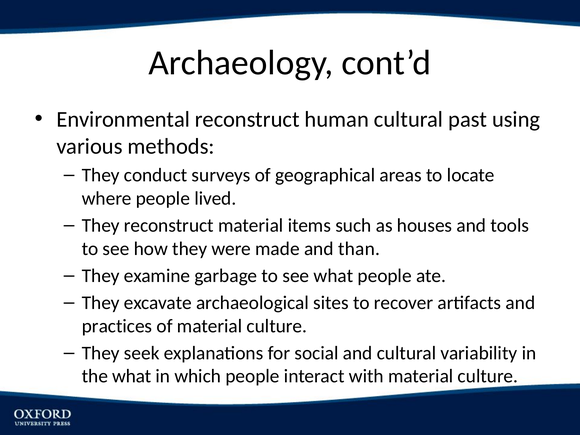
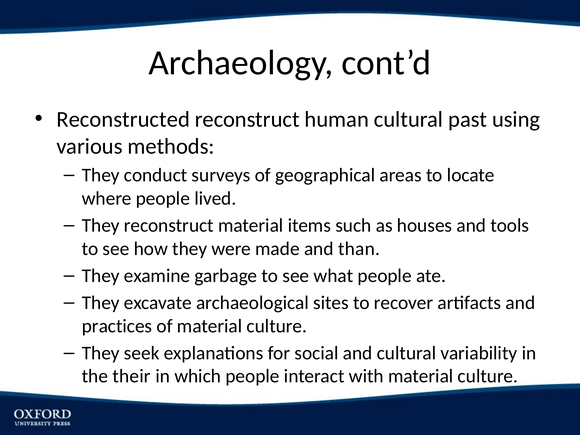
Environmental: Environmental -> Reconstructed
the what: what -> their
